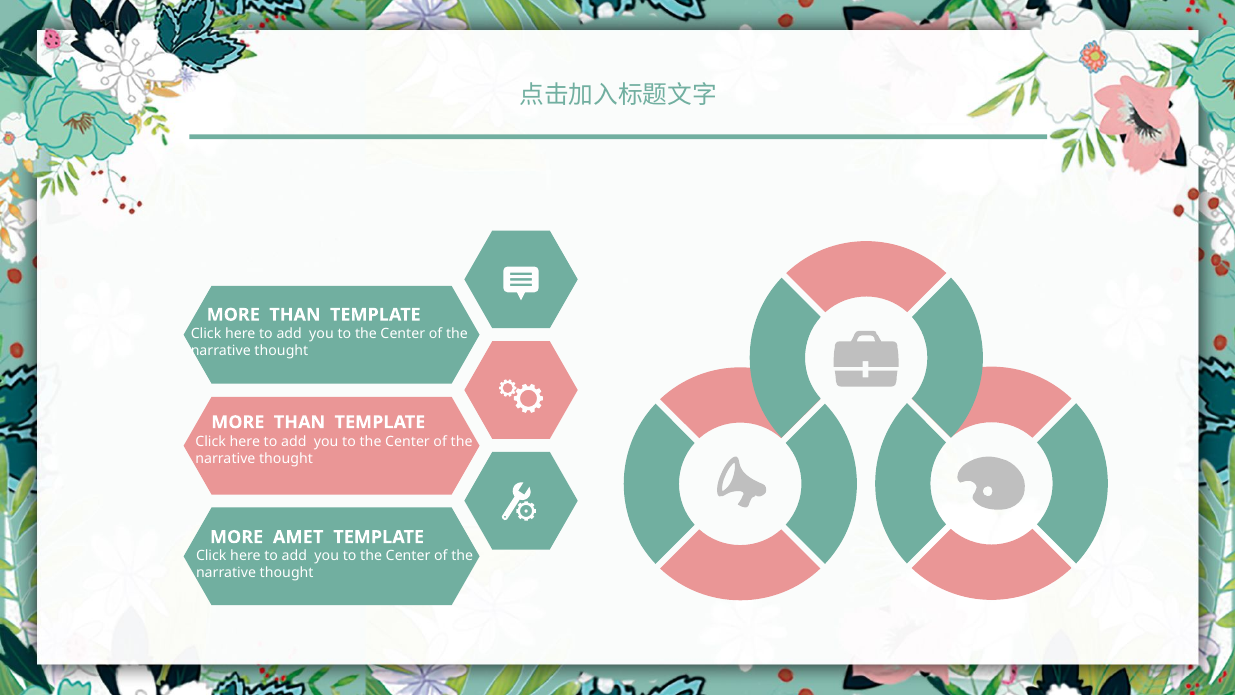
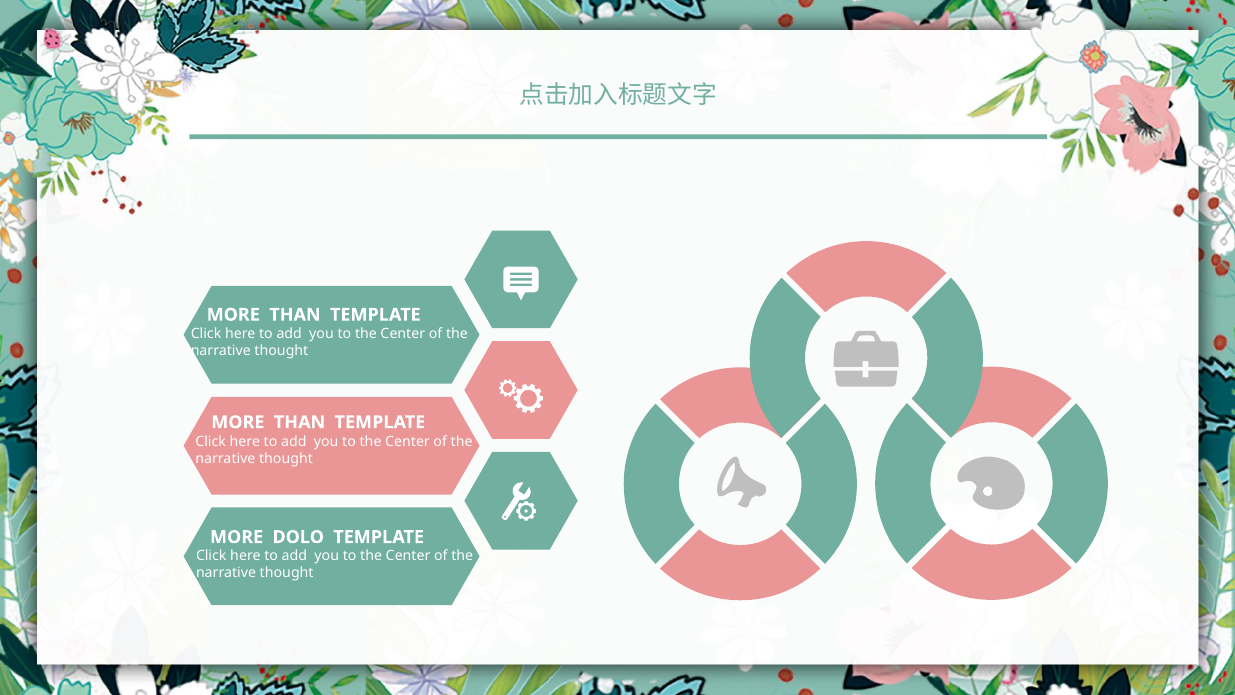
AMET: AMET -> DOLO
